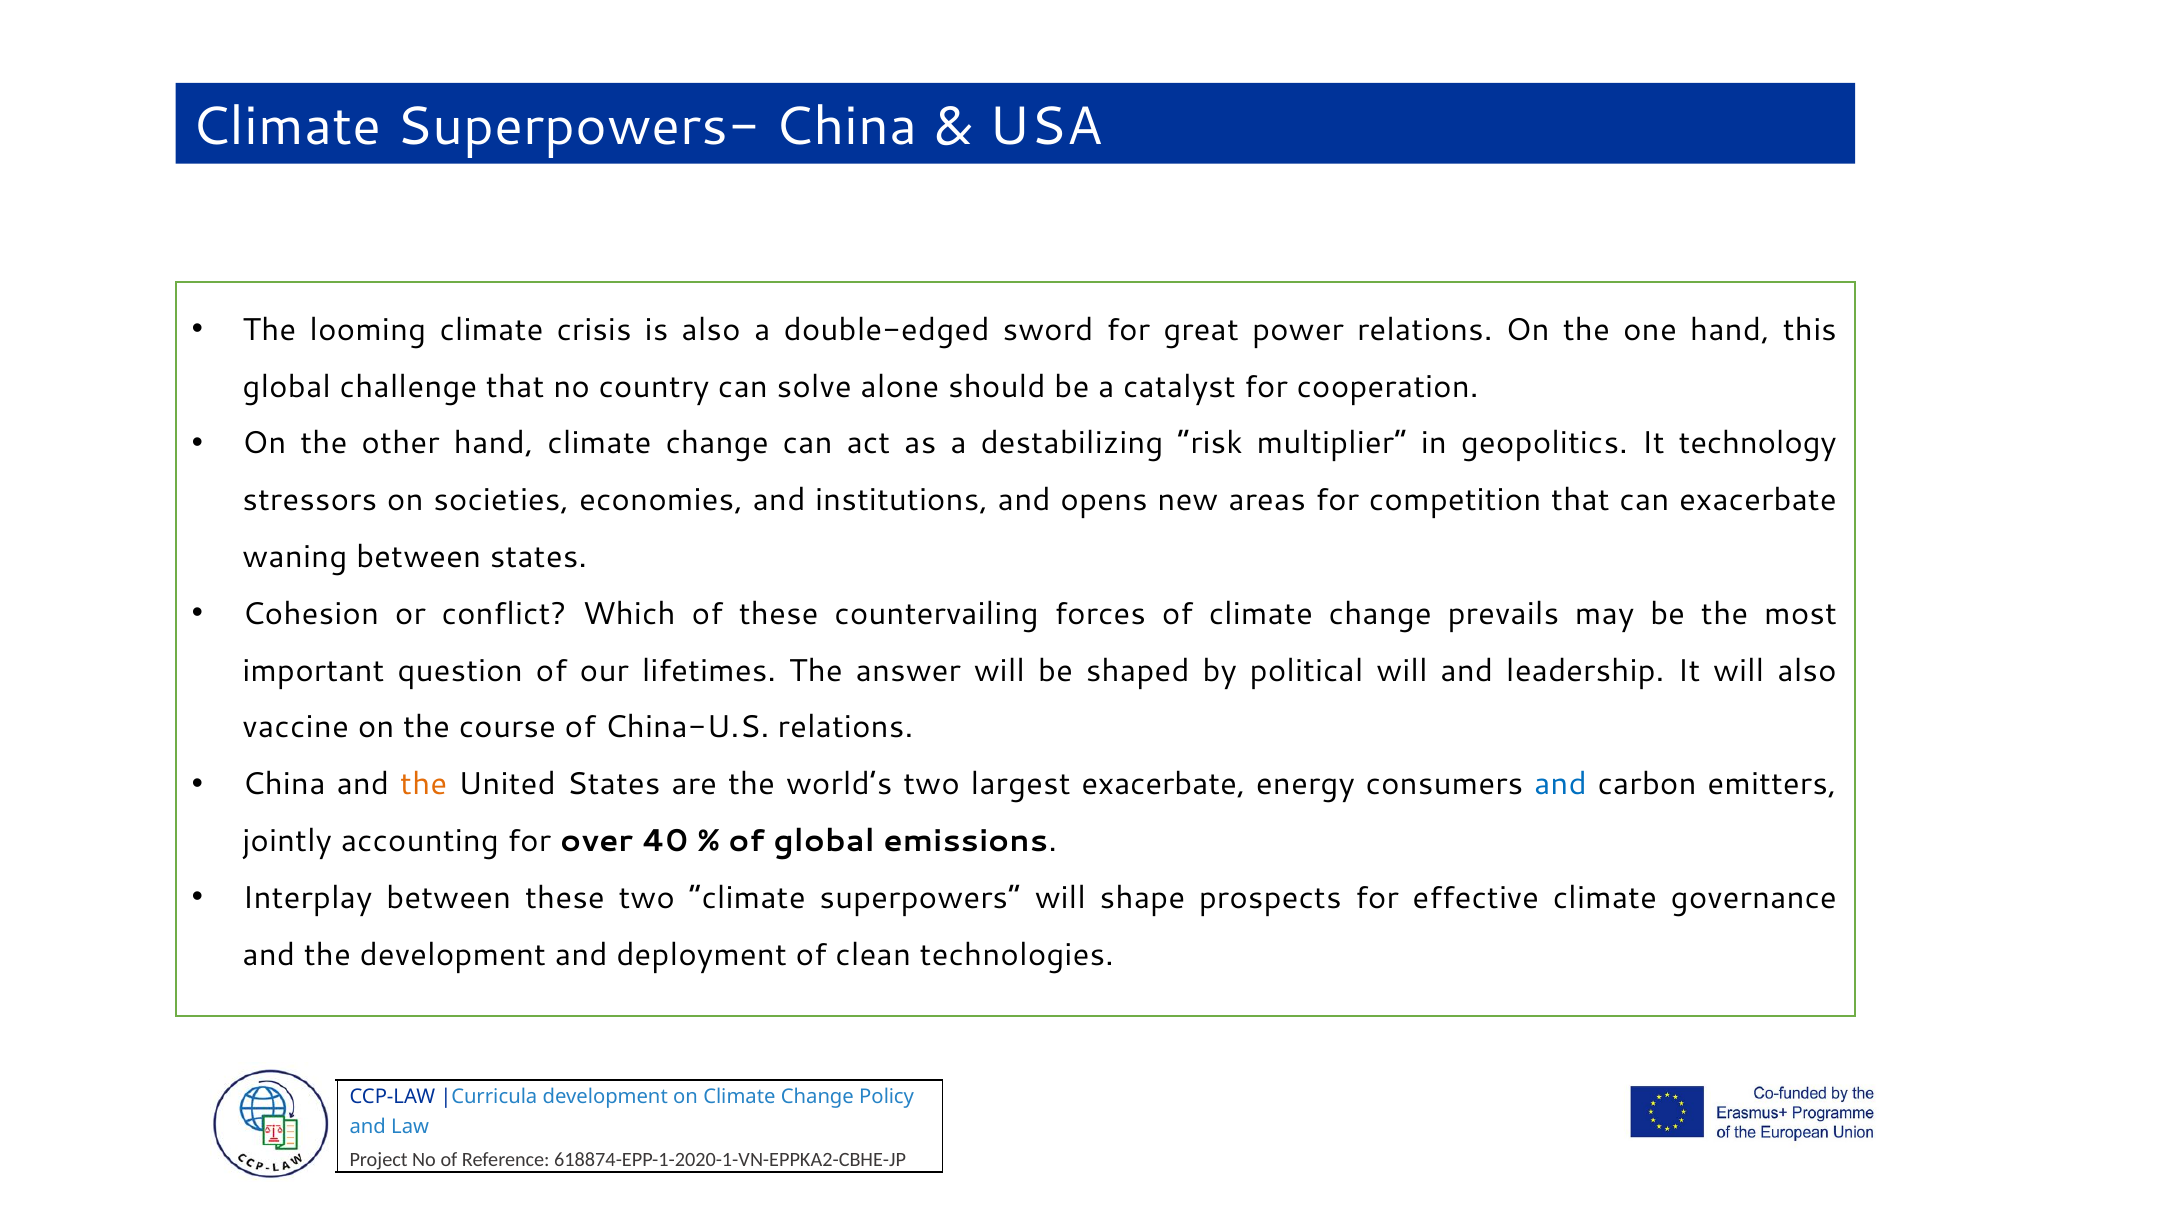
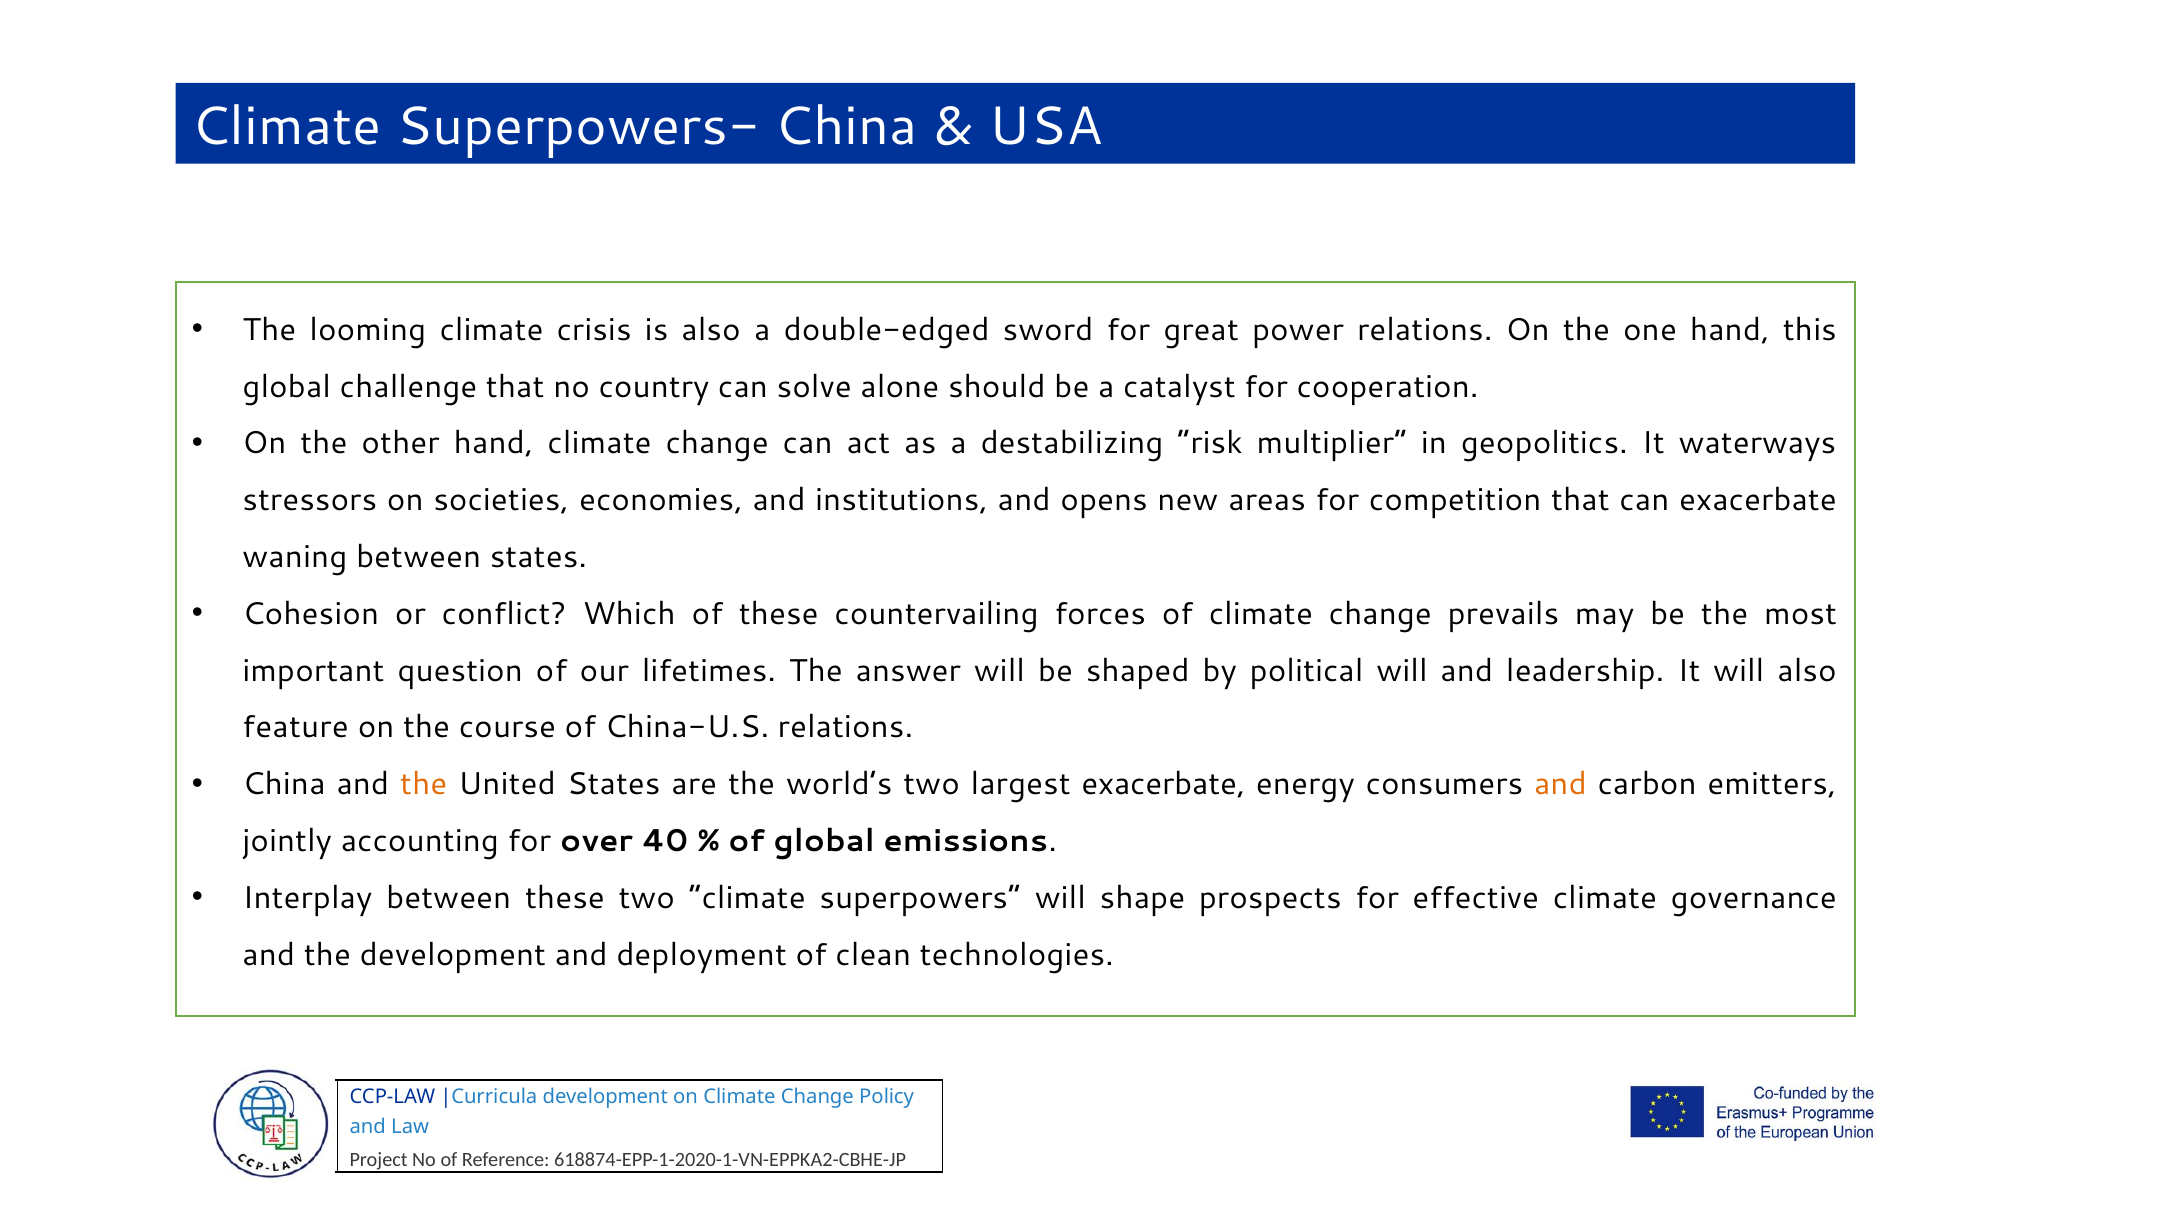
technology: technology -> waterways
vaccine: vaccine -> feature
and at (1560, 784) colour: blue -> orange
